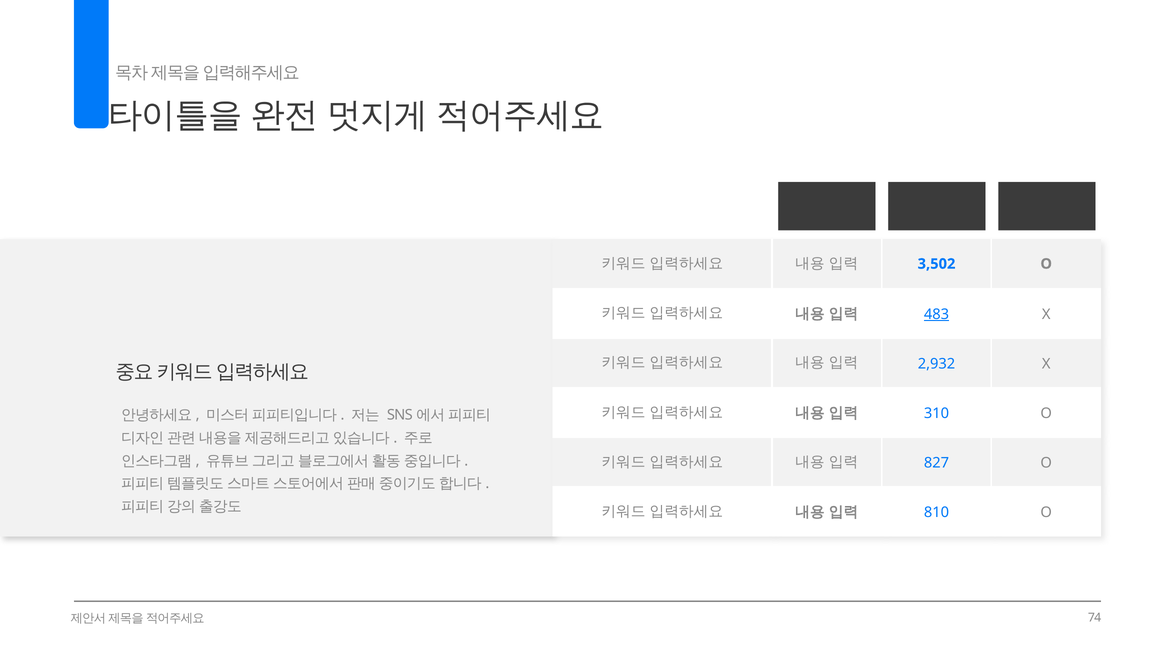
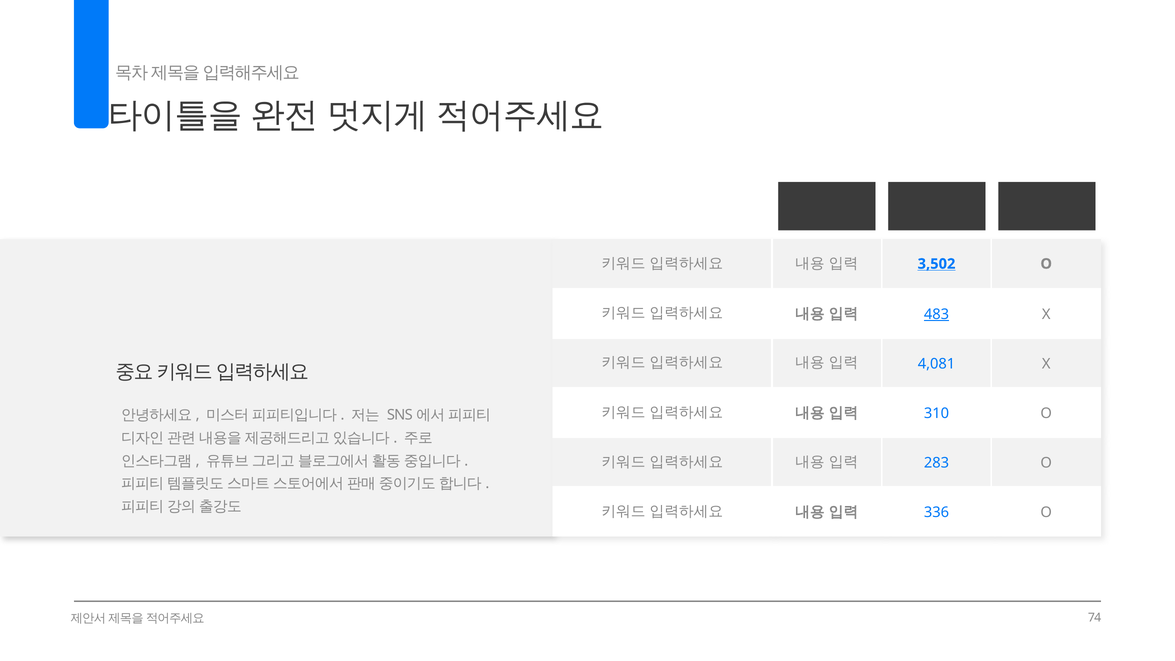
3,502 underline: none -> present
2,932: 2,932 -> 4,081
827: 827 -> 283
810: 810 -> 336
